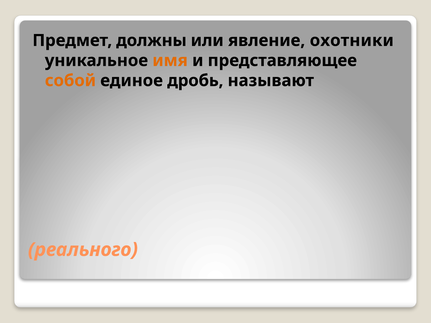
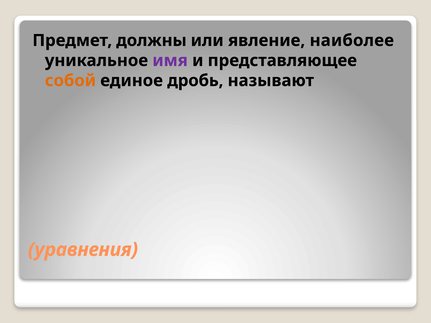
охотники: охотники -> наиболее
имя colour: orange -> purple
реального: реального -> уравнения
